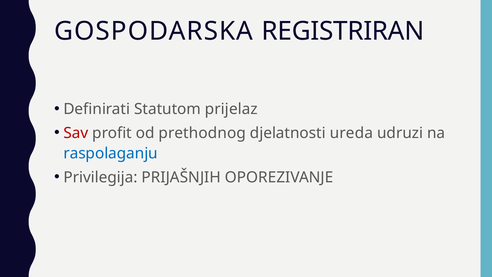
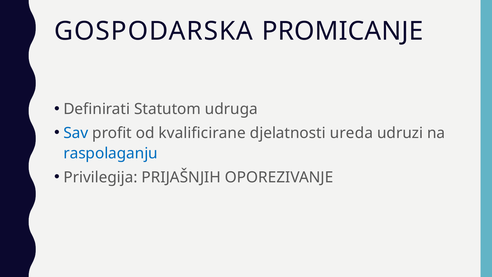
REGISTRIRAN: REGISTRIRAN -> PROMICANJE
prijelaz: prijelaz -> udruga
Sav colour: red -> blue
prethodnog: prethodnog -> kvalificirane
